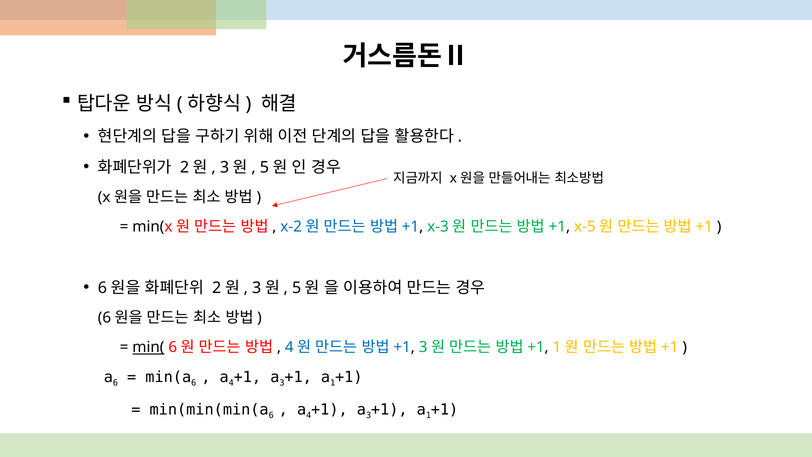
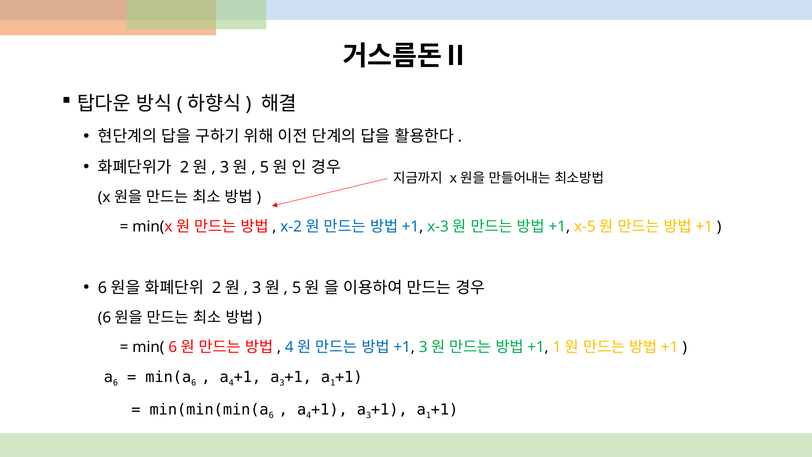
min( underline: present -> none
